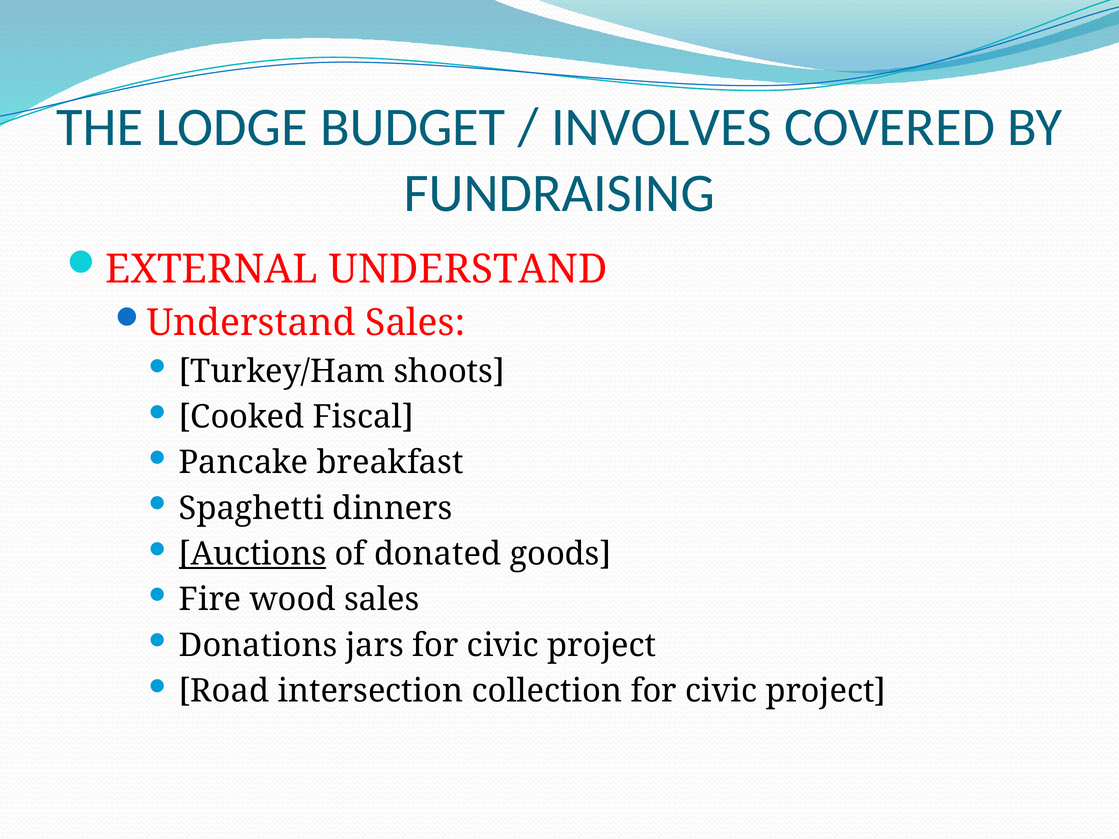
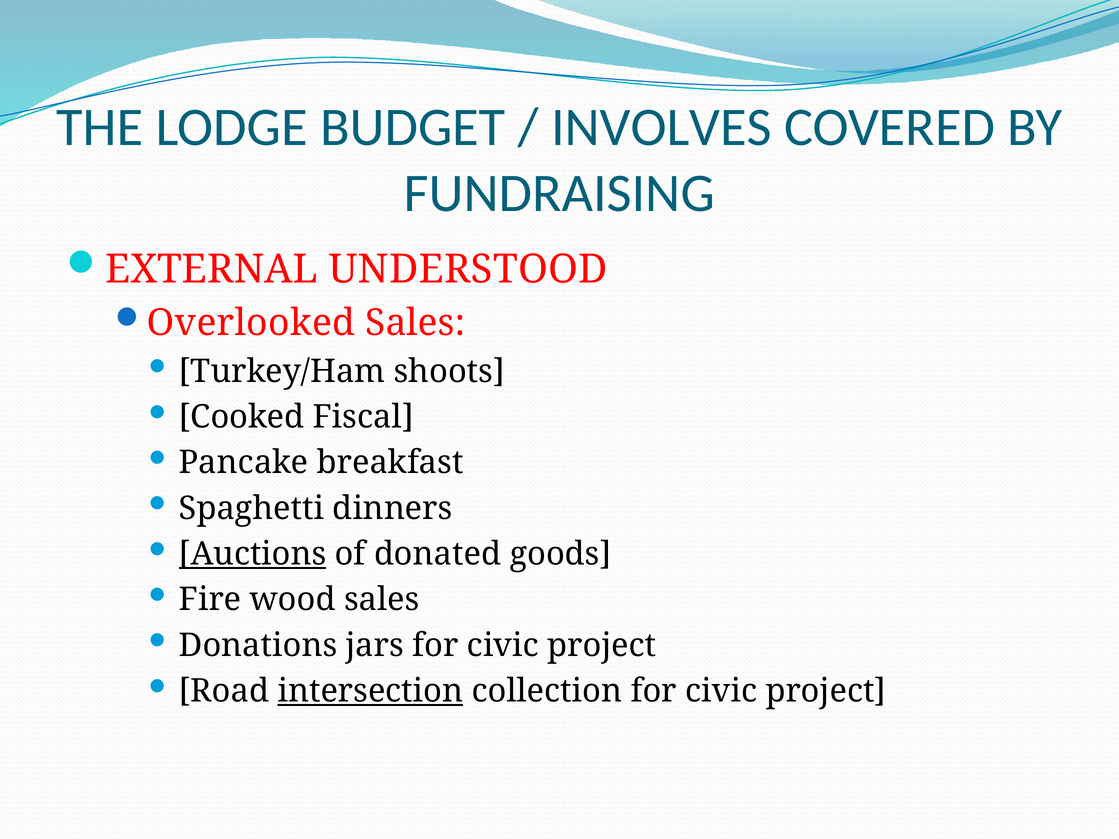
EXTERNAL UNDERSTAND: UNDERSTAND -> UNDERSTOOD
Understand at (251, 323): Understand -> Overlooked
intersection underline: none -> present
